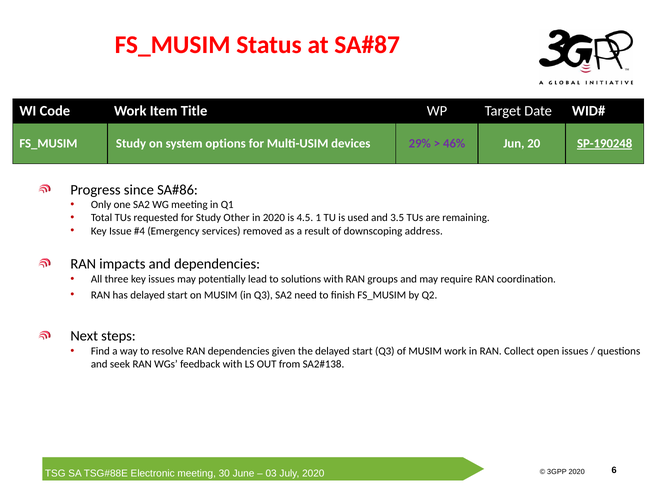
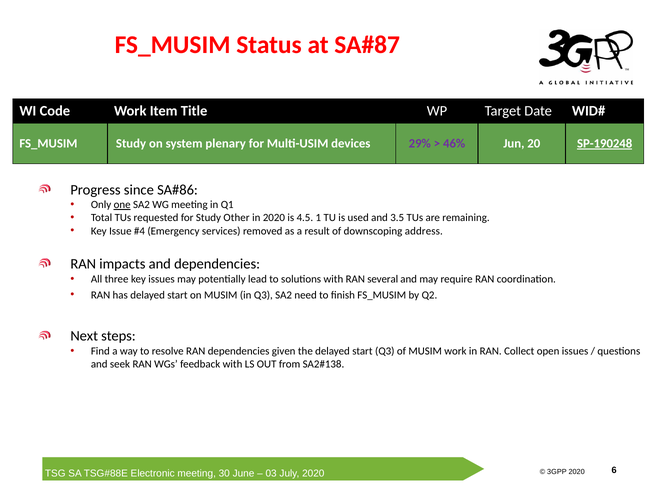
options: options -> plenary
one underline: none -> present
groups: groups -> several
